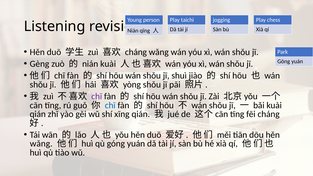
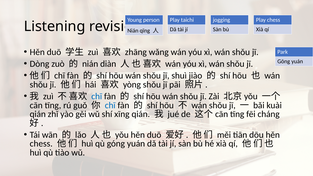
cháng at (136, 52): cháng -> zhāng
Gèng: Gèng -> Dòng
nián kuài: kuài -> diàn
chī at (97, 96) colour: purple -> blue
wǎng at (41, 144): wǎng -> chess
